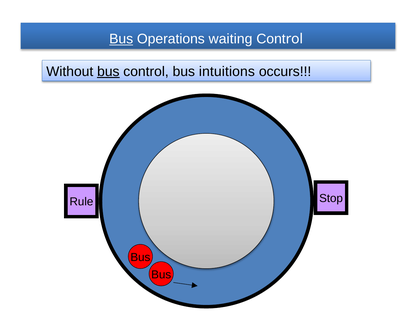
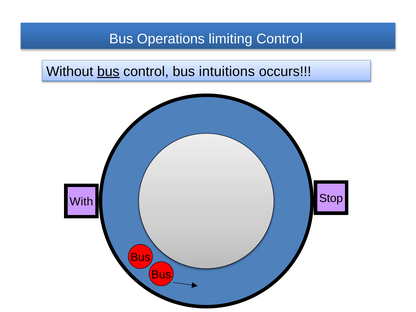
Bus at (121, 39) underline: present -> none
waiting: waiting -> limiting
Rule: Rule -> With
